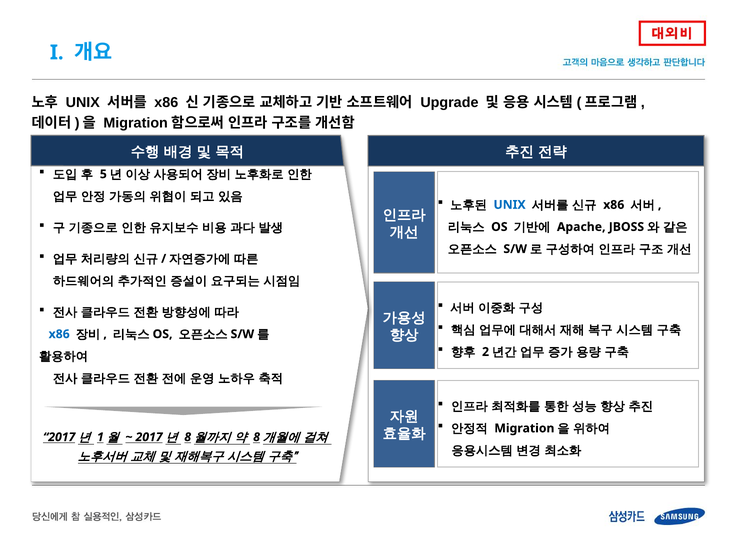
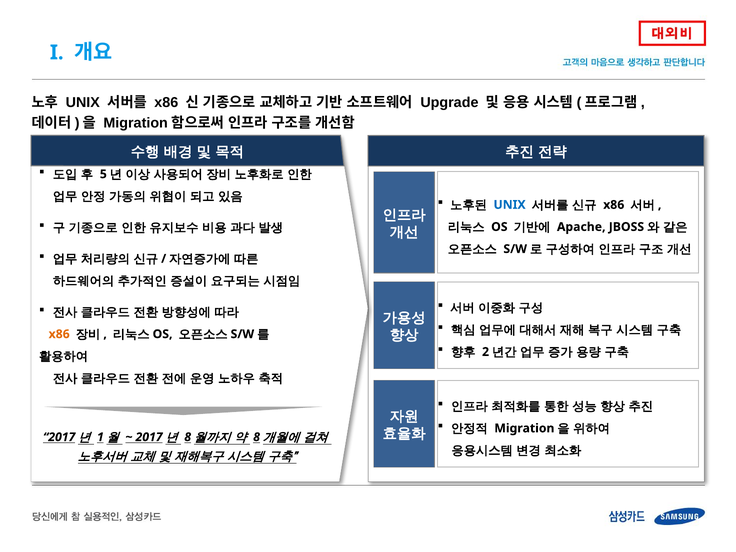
x86 at (59, 334) colour: blue -> orange
